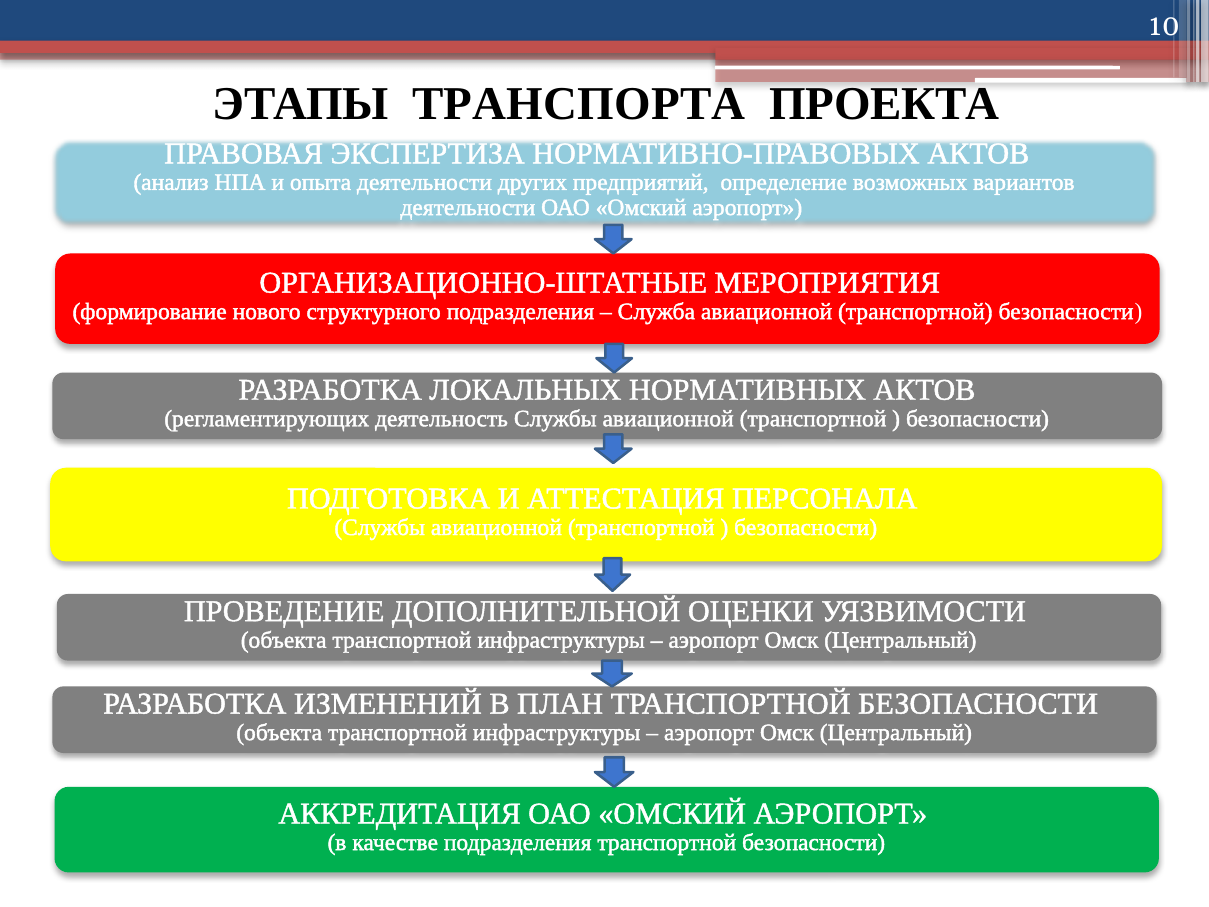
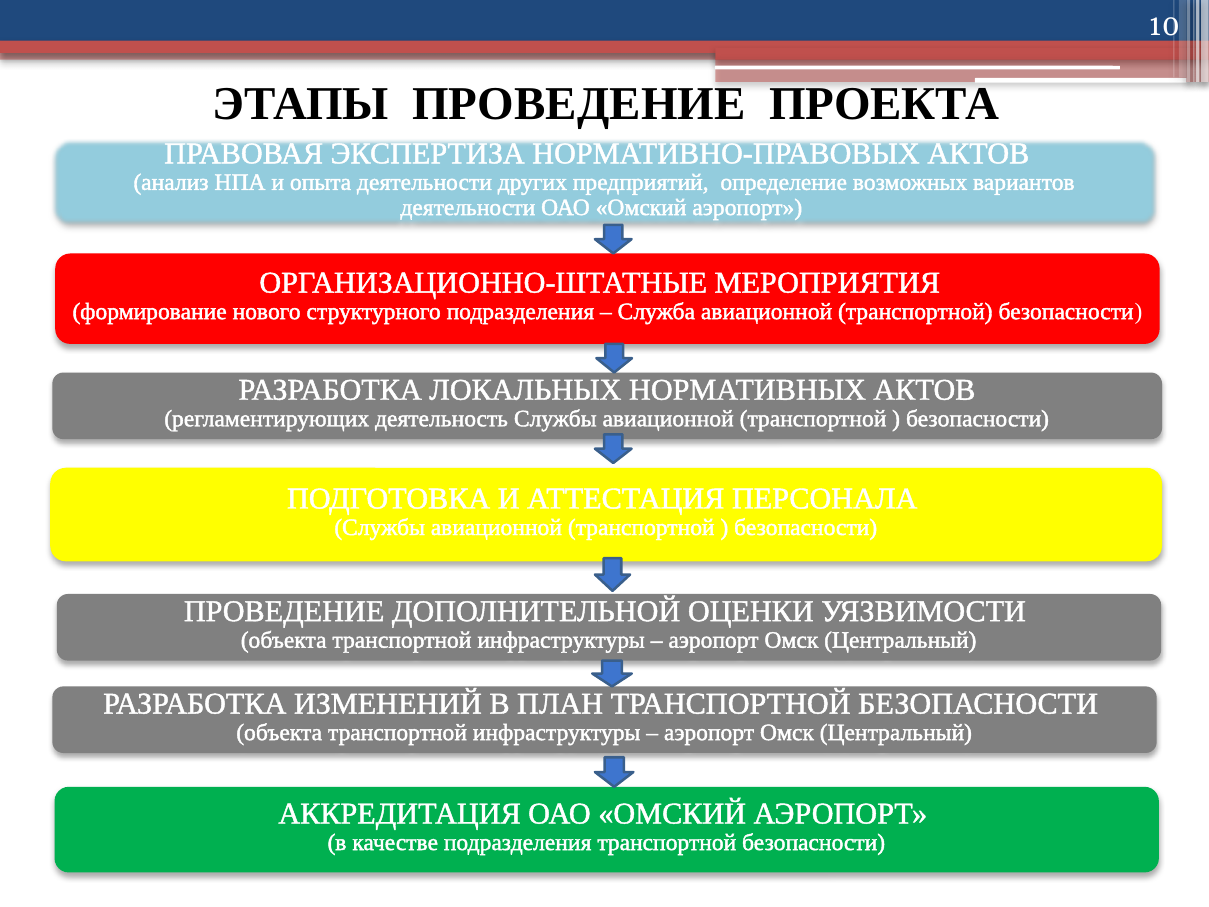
ЭТАПЫ ТРАНСПОРТА: ТРАНСПОРТА -> ПРОВЕДЕНИЕ
